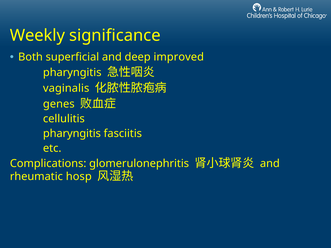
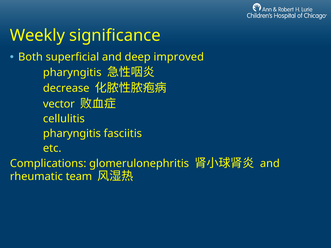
vaginalis: vaginalis -> decrease
genes: genes -> vector
hosp: hosp -> team
